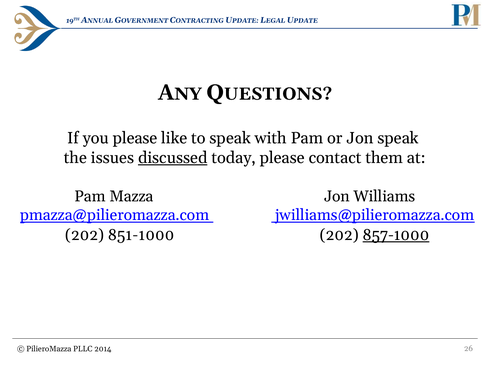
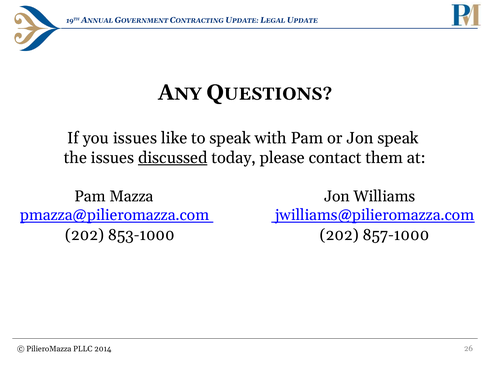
you please: please -> issues
851-1000: 851-1000 -> 853-1000
857-1000 underline: present -> none
